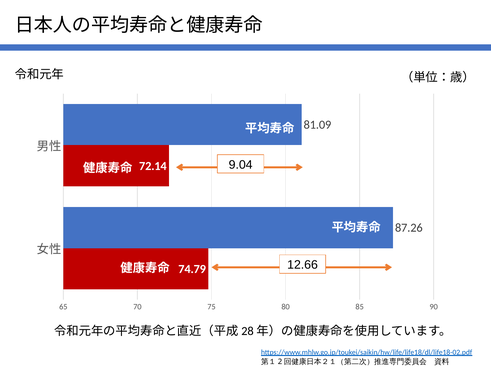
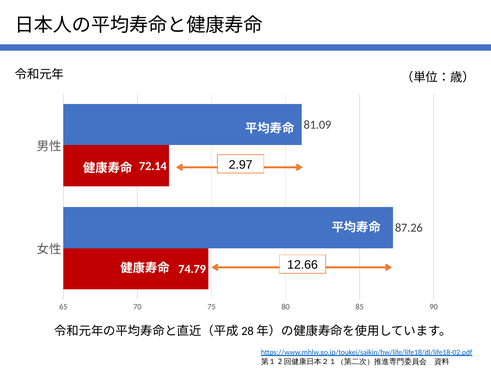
9.04: 9.04 -> 2.97
